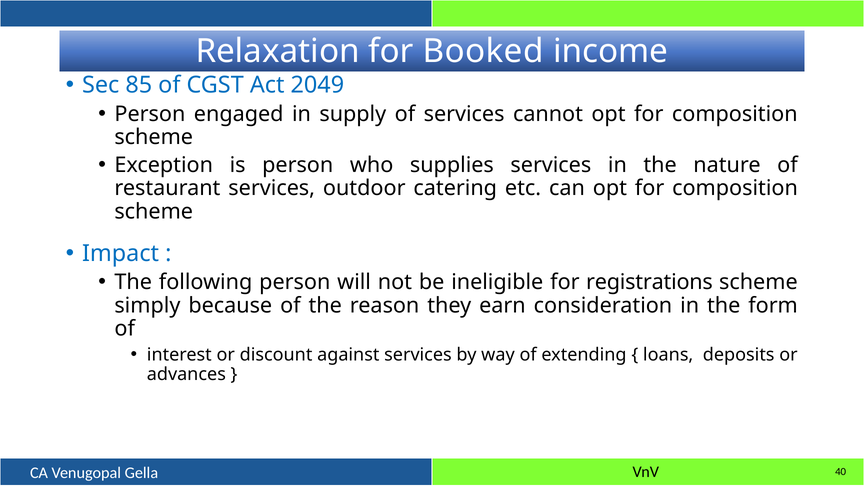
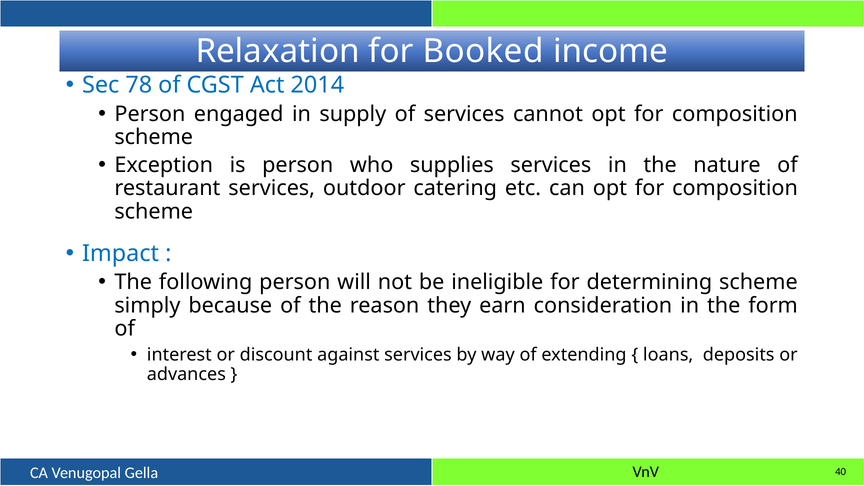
85: 85 -> 78
2049: 2049 -> 2014
registrations: registrations -> determining
